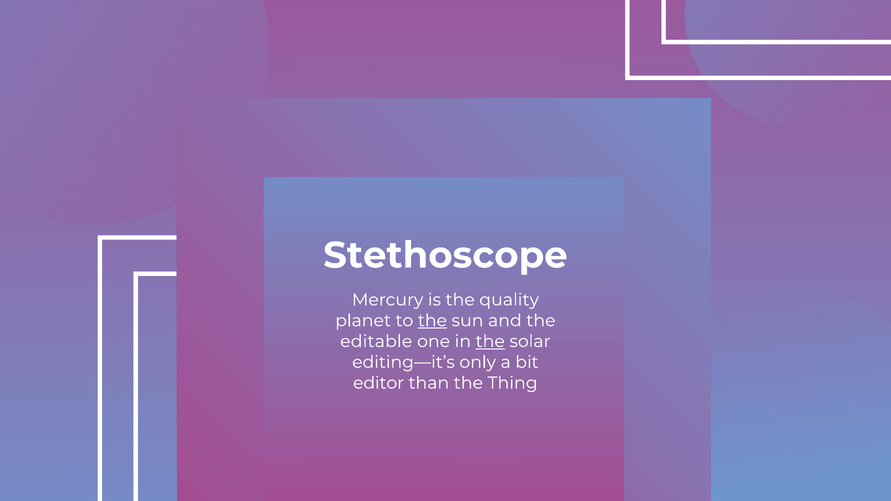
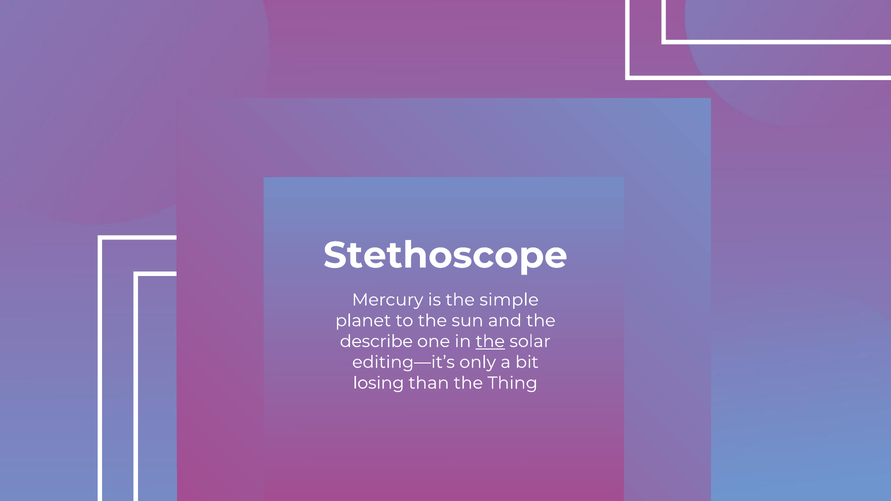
quality: quality -> simple
the at (432, 321) underline: present -> none
editable: editable -> describe
editor: editor -> losing
